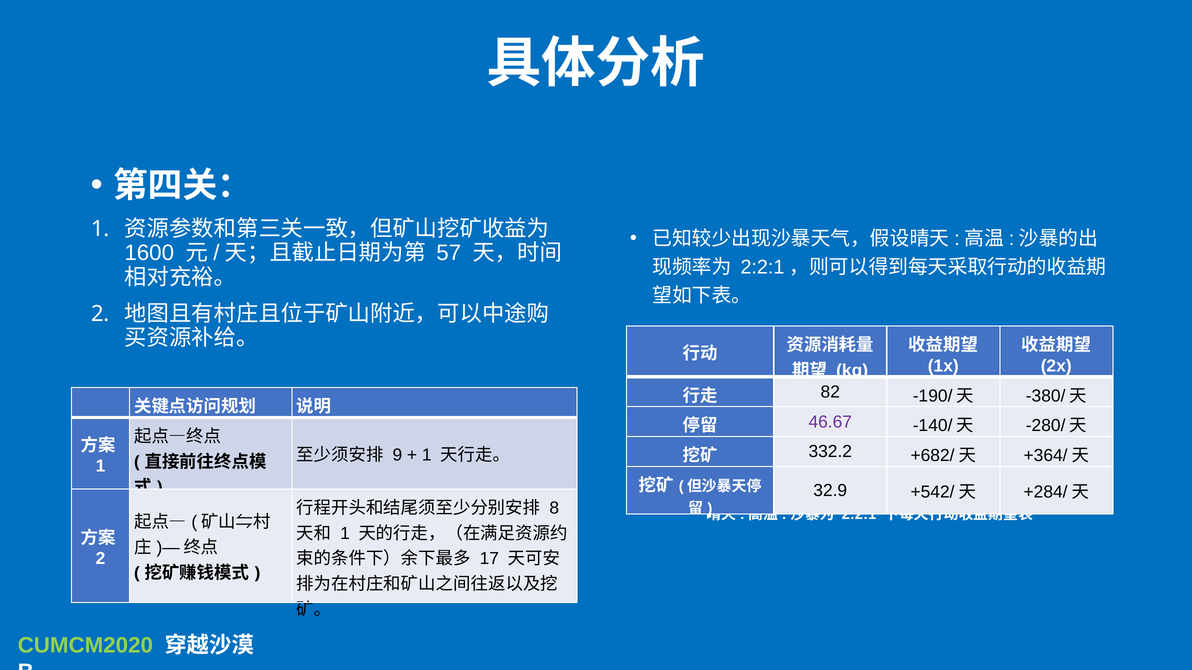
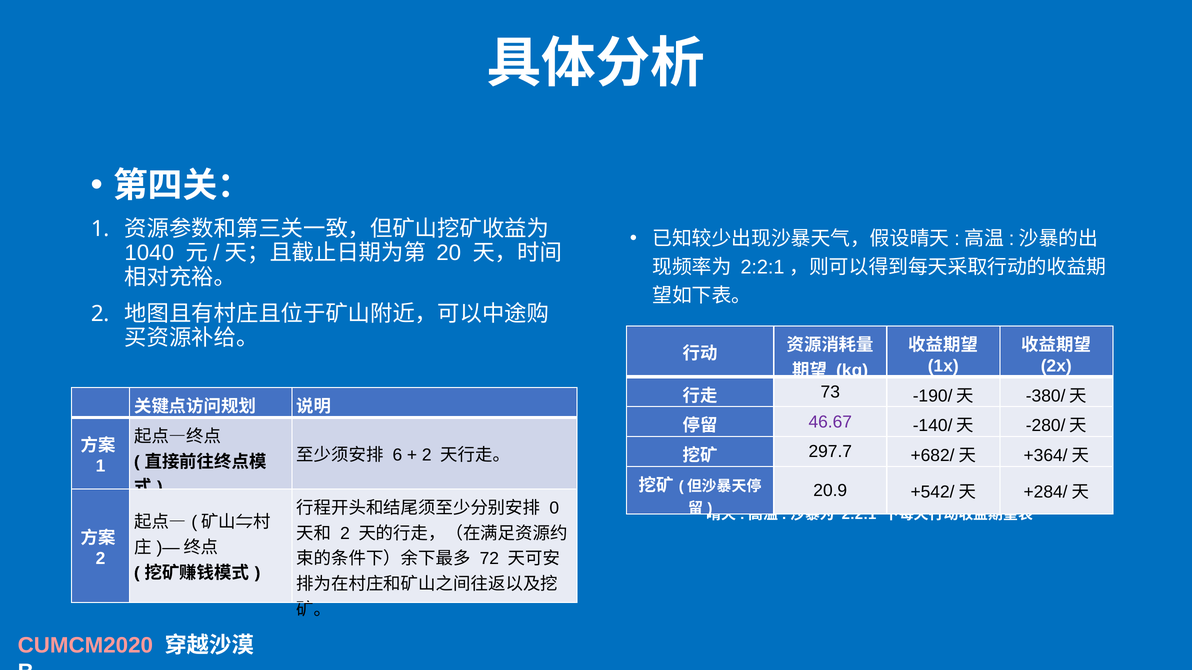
1600: 1600 -> 1040
57: 57 -> 20
82: 82 -> 73
9: 9 -> 6
1 at (427, 456): 1 -> 2
332.2: 332.2 -> 297.7
32.9: 32.9 -> 20.9
8: 8 -> 0
1 at (345, 534): 1 -> 2
17: 17 -> 72
CUMCM2020 colour: light green -> pink
